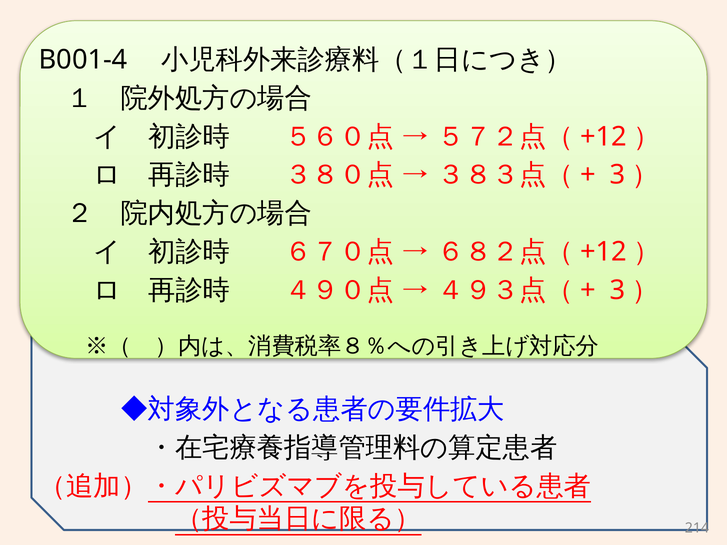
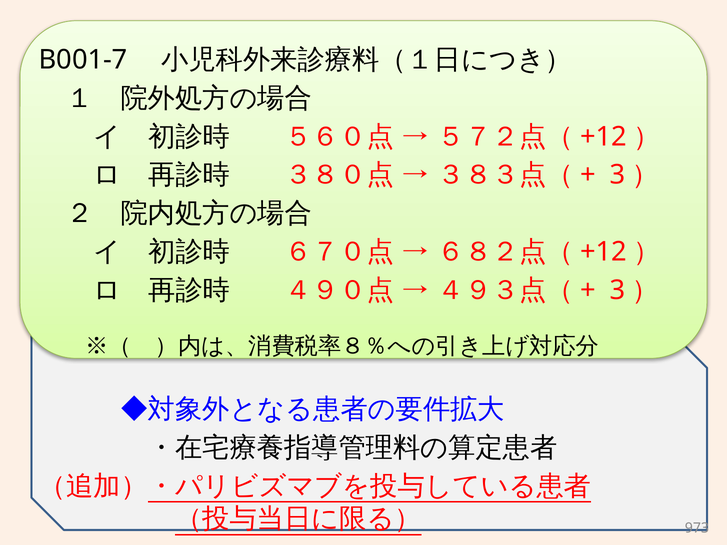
B001-4: B001-4 -> B001-7
214: 214 -> 973
